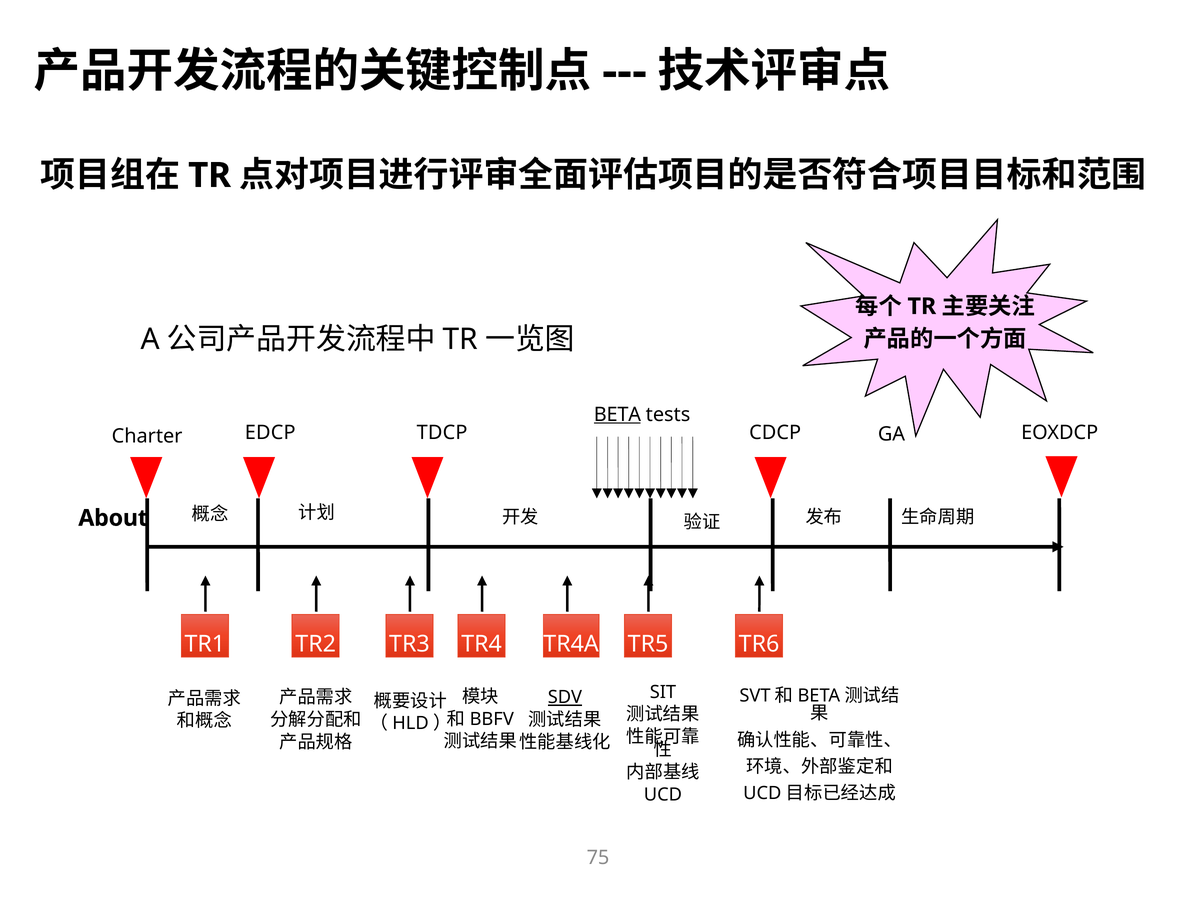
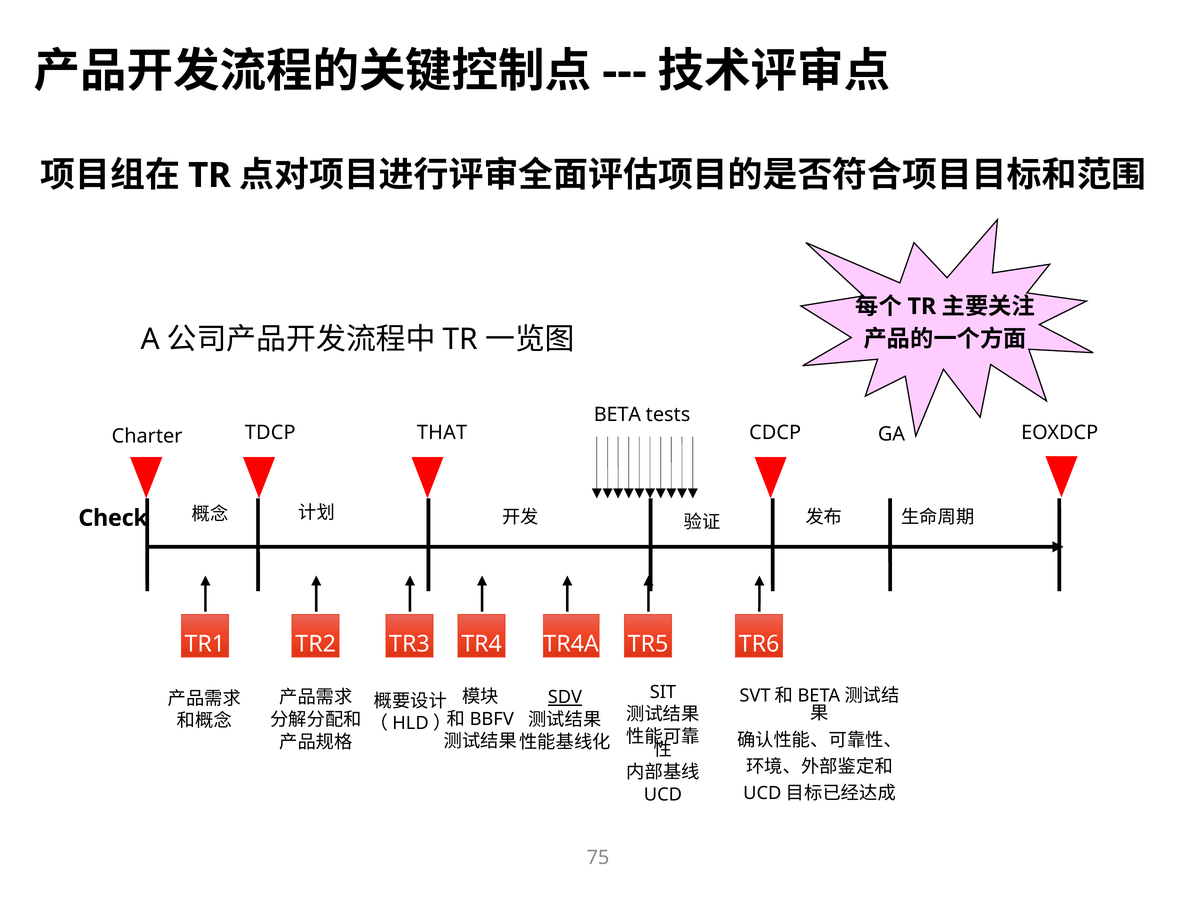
BETA underline: present -> none
TDCP: TDCP -> THAT
EDCP: EDCP -> TDCP
About: About -> Check
